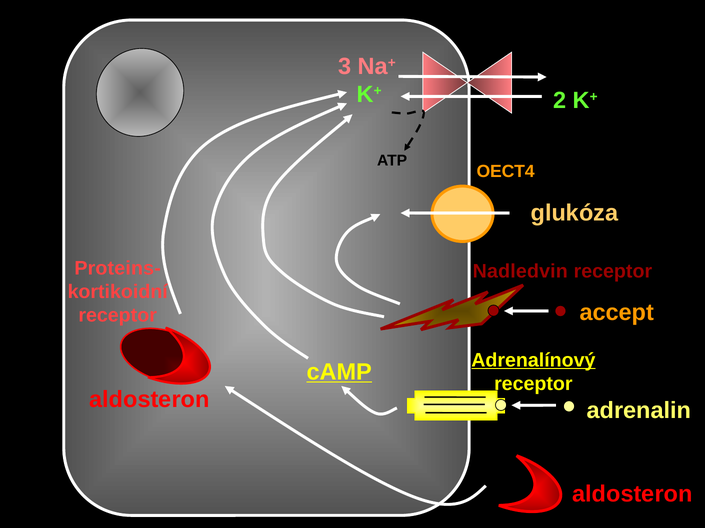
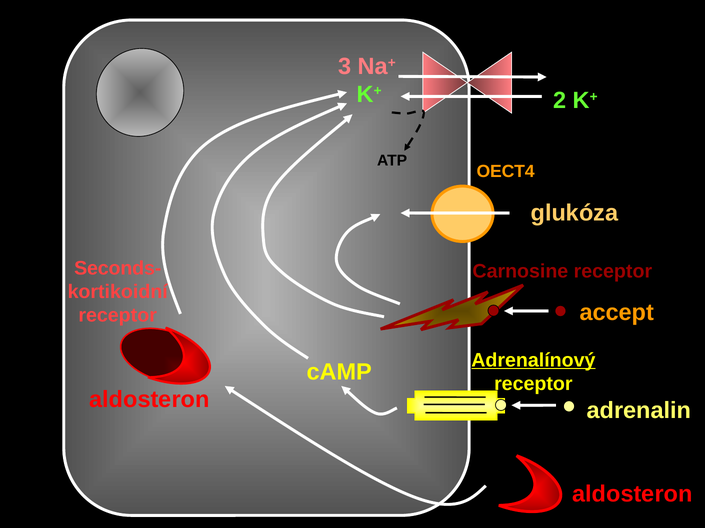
Proteins-: Proteins- -> Seconds-
Nadledvin: Nadledvin -> Carnosine
cAMP underline: present -> none
